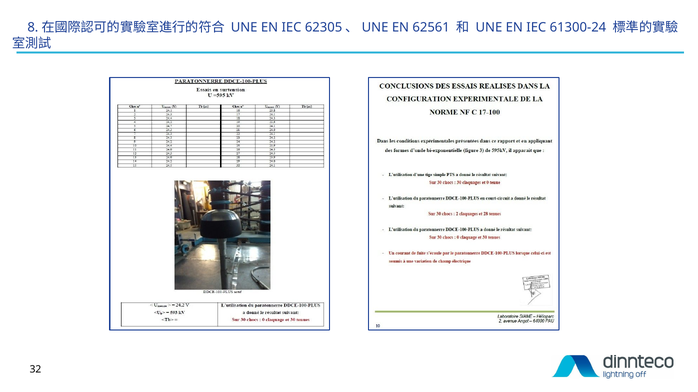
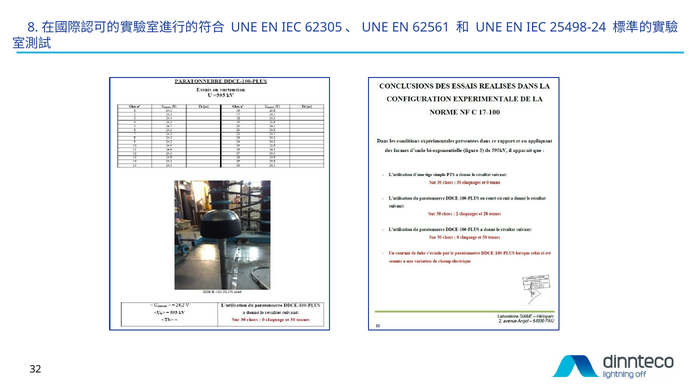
61300-24: 61300-24 -> 25498-24
